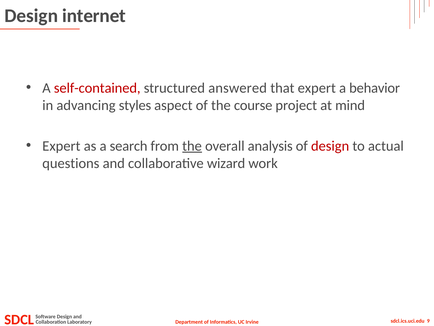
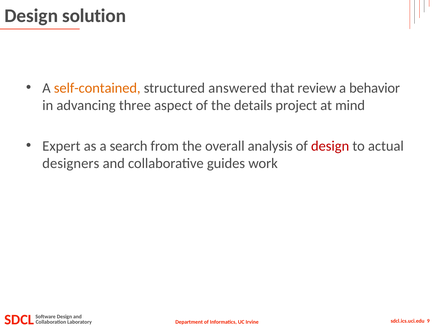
internet: internet -> solution
self-contained colour: red -> orange
that expert: expert -> review
styles: styles -> three
course: course -> details
the at (192, 146) underline: present -> none
questions: questions -> designers
wizard: wizard -> guides
